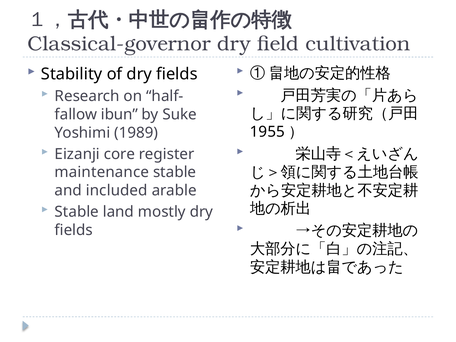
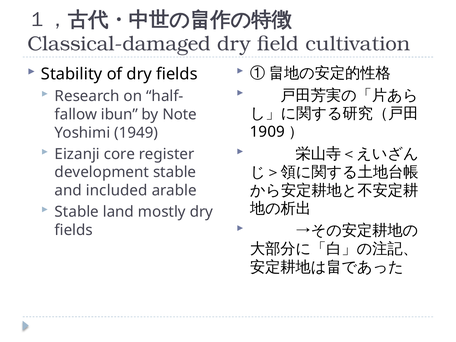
Classical-governor: Classical-governor -> Classical-damaged
Suke: Suke -> Note
1955: 1955 -> 1909
1989: 1989 -> 1949
maintenance: maintenance -> development
